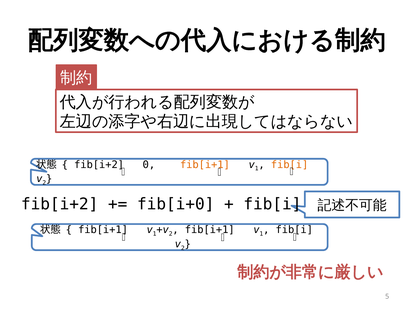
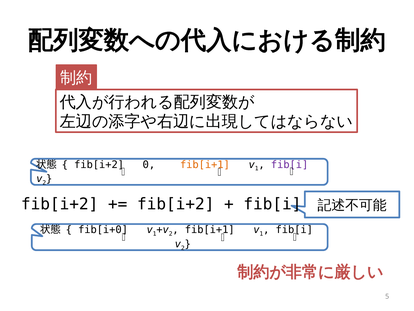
fib[i at (290, 164) colour: orange -> purple
fib[i+0 at (176, 204): fib[i+0 -> fib[i+2
fib[i+1 at (103, 230): fib[i+1 -> fib[i+0
